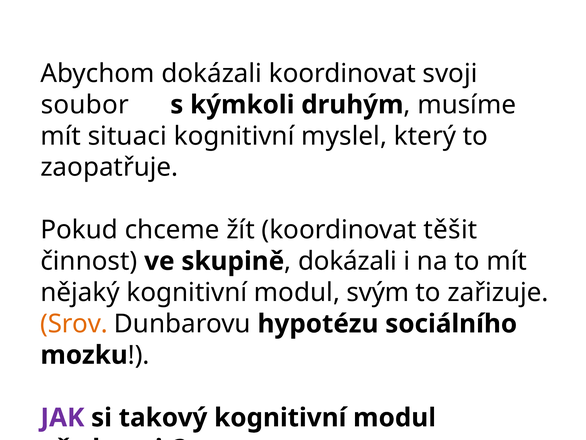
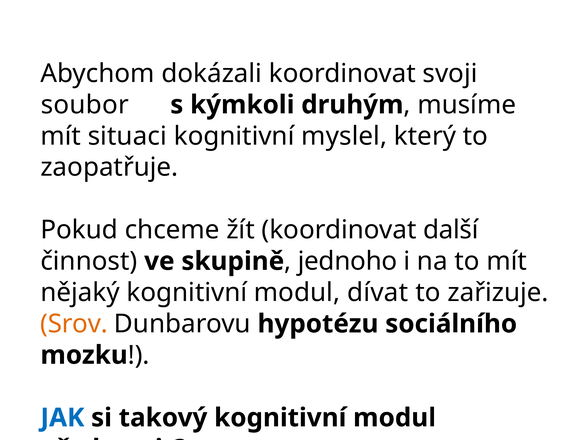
těšit: těšit -> další
dokázali at (348, 261): dokázali -> jednoho
svým: svým -> dívat
JAK colour: purple -> blue
